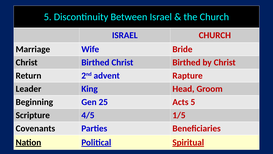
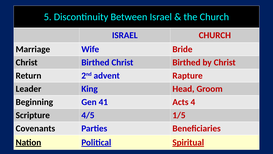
25: 25 -> 41
Acts 5: 5 -> 4
